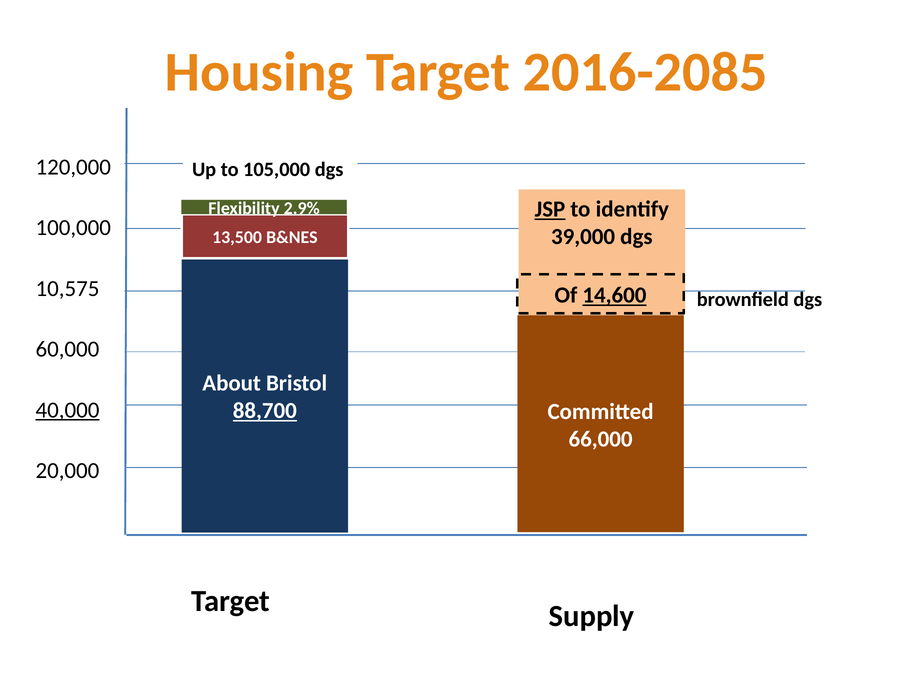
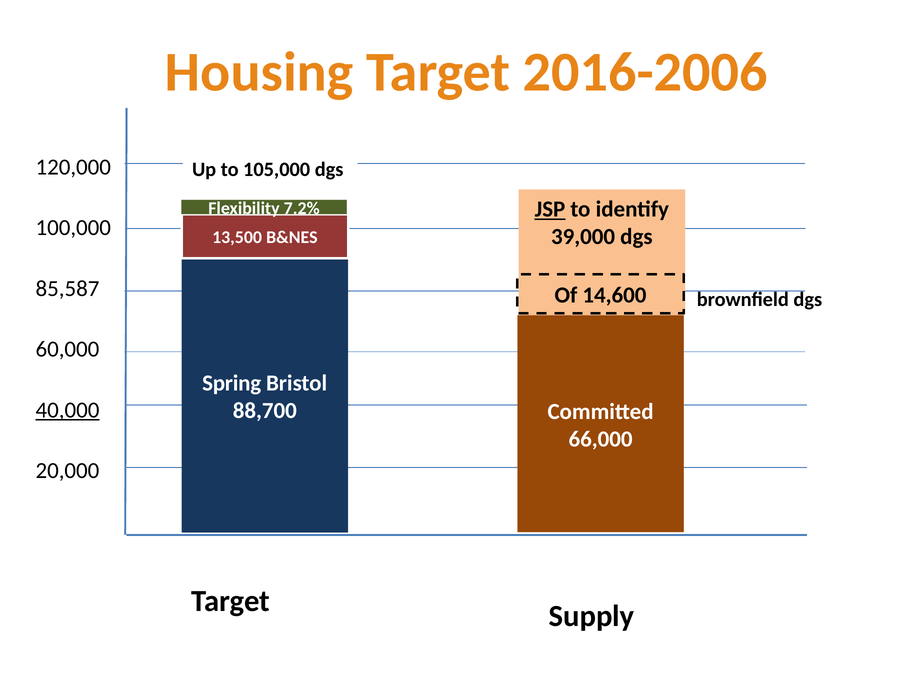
2016-2085: 2016-2085 -> 2016-2006
2.9%: 2.9% -> 7.2%
10,575: 10,575 -> 85,587
14,600 underline: present -> none
About: About -> Spring
88,700 underline: present -> none
